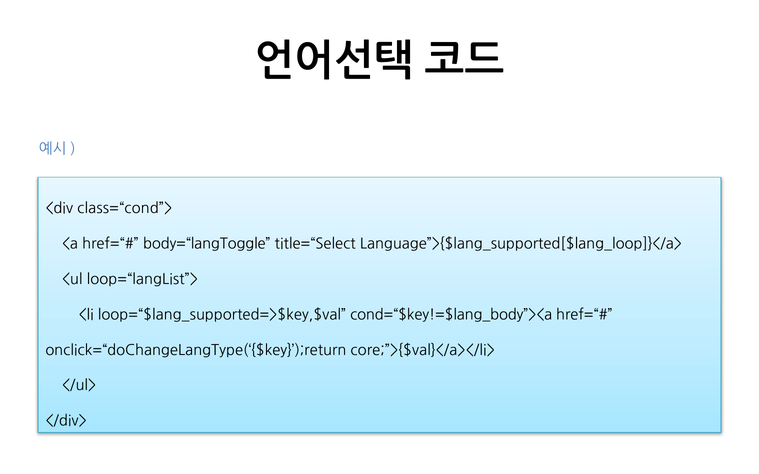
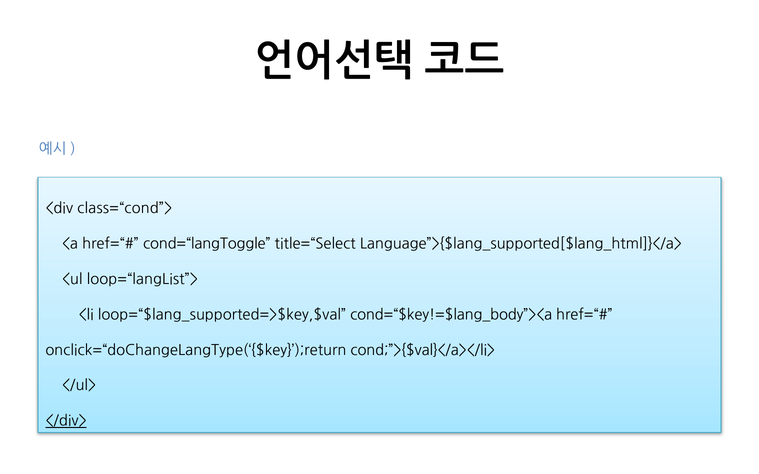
body=“langToggle: body=“langToggle -> cond=“langToggle
Language”>{$lang_supported[$lang_loop]}</a>: Language”>{$lang_supported[$lang_loop]}</a> -> Language”>{$lang_supported[$lang_html]}</a>
core;”>{$val}</a></li>: core;”>{$val}</a></li> -> cond;”>{$val}</a></li>
</div> underline: none -> present
